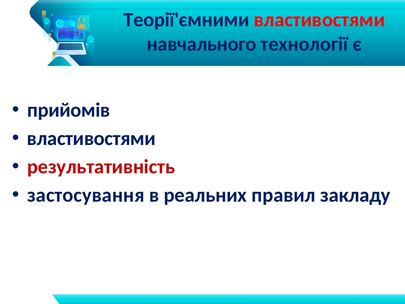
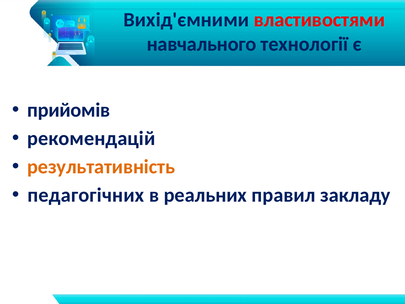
Теорії'ємними: Теорії'ємними -> Вихід'ємними
властивостями at (91, 138): властивостями -> рекомендацій
результативність colour: red -> orange
застосування: застосування -> педагогічних
